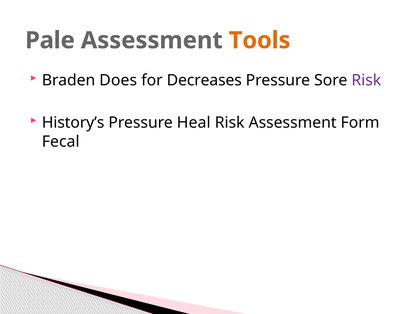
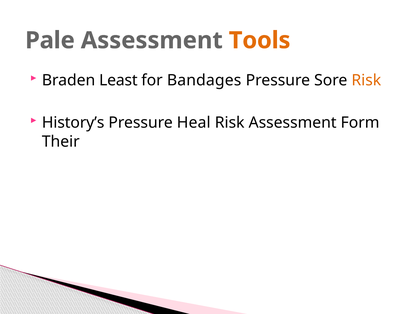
Does: Does -> Least
Decreases: Decreases -> Bandages
Risk at (366, 80) colour: purple -> orange
Fecal: Fecal -> Their
